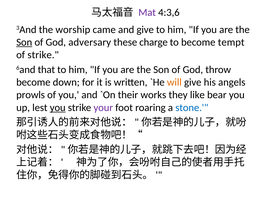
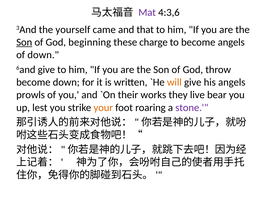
worship: worship -> yourself
and give: give -> that
adversary: adversary -> beginning
become tempt: tempt -> angels
of strike: strike -> down
6and that: that -> give
like: like -> live
you at (58, 108) underline: present -> none
your colour: purple -> orange
stone colour: blue -> purple
